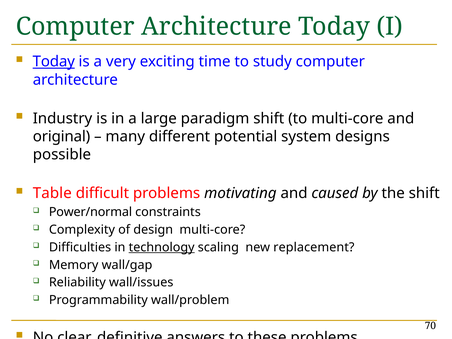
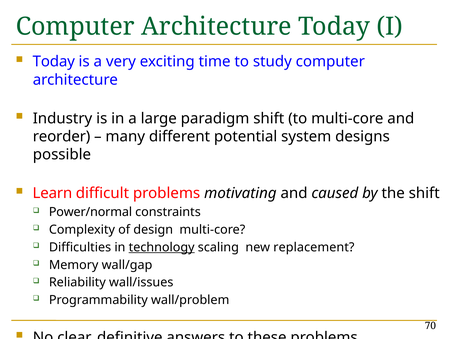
Today at (54, 62) underline: present -> none
original: original -> reorder
Table: Table -> Learn
